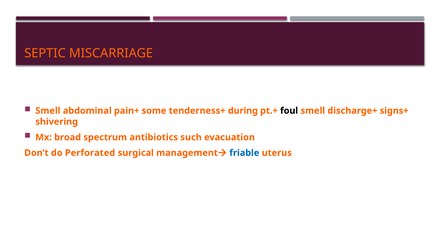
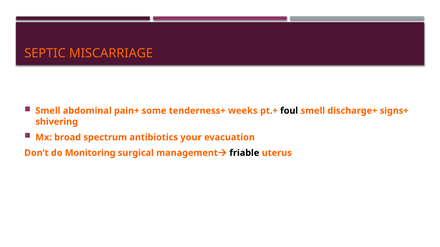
during: during -> weeks
such: such -> your
Perforated: Perforated -> Monitoring
friable colour: blue -> black
